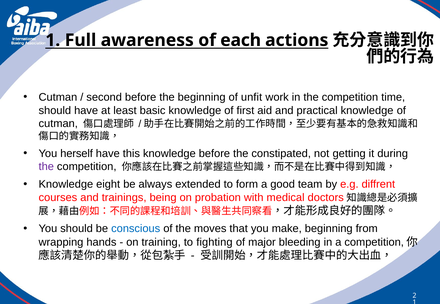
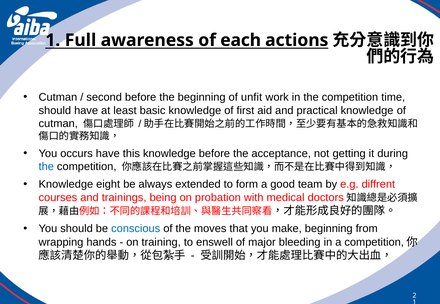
herself: herself -> occurs
constipated: constipated -> acceptance
the at (46, 167) colour: purple -> blue
fighting: fighting -> enswell
